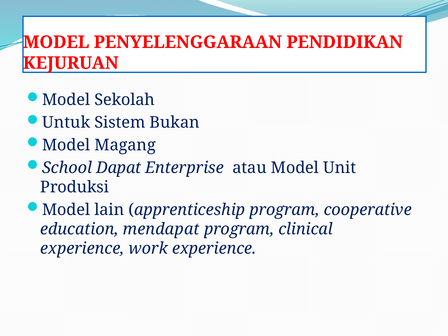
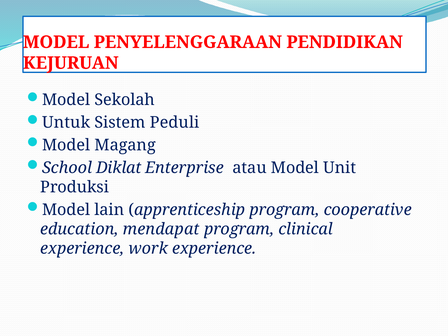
Bukan: Bukan -> Peduli
Dapat: Dapat -> Diklat
